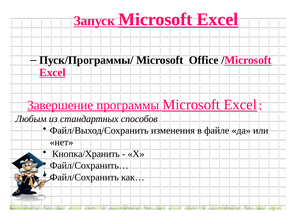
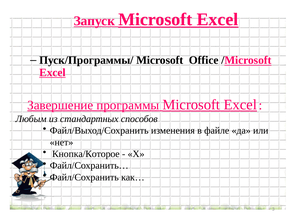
Кнопка/Хранить: Кнопка/Хранить -> Кнопка/Которое
